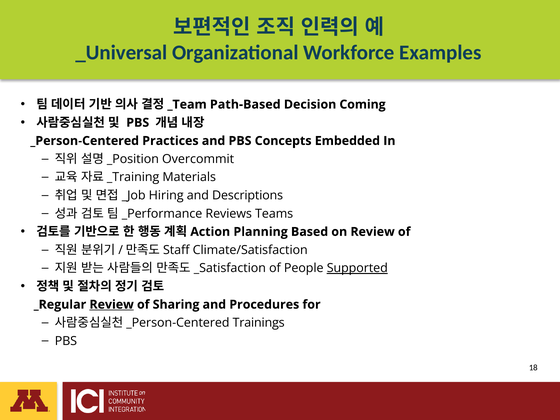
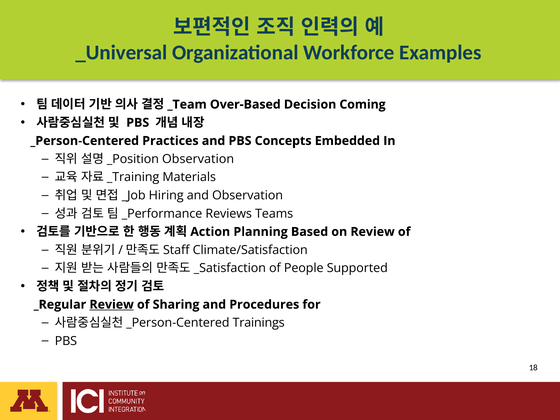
Path-Based: Path-Based -> Over-Based
Overcommit at (198, 159): Overcommit -> Observation
and Descriptions: Descriptions -> Observation
Supported underline: present -> none
